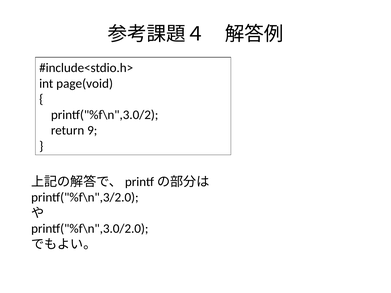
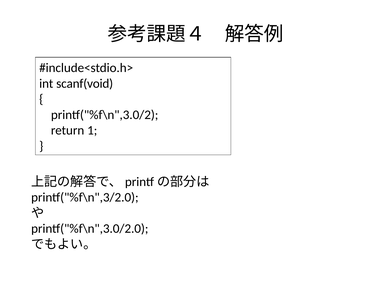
page(void: page(void -> scanf(void
9: 9 -> 1
